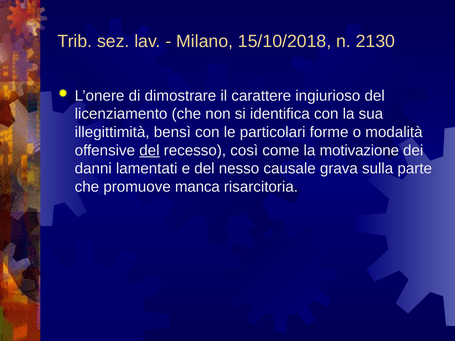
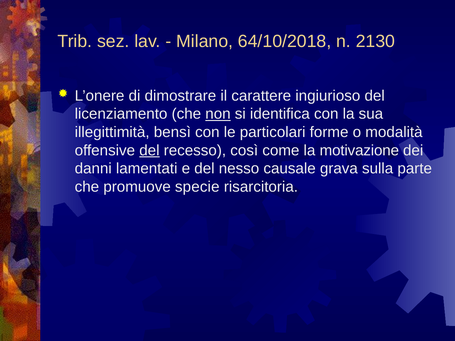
15/10/2018: 15/10/2018 -> 64/10/2018
non underline: none -> present
manca: manca -> specie
